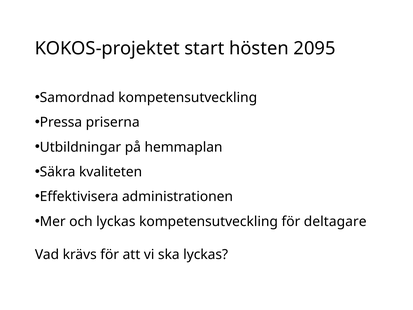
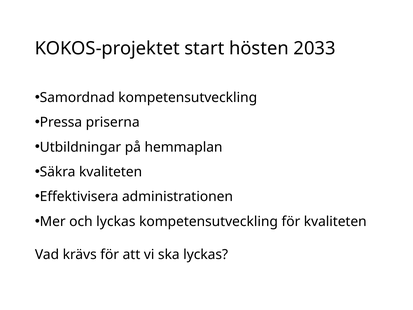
2095: 2095 -> 2033
för deltagare: deltagare -> kvaliteten
